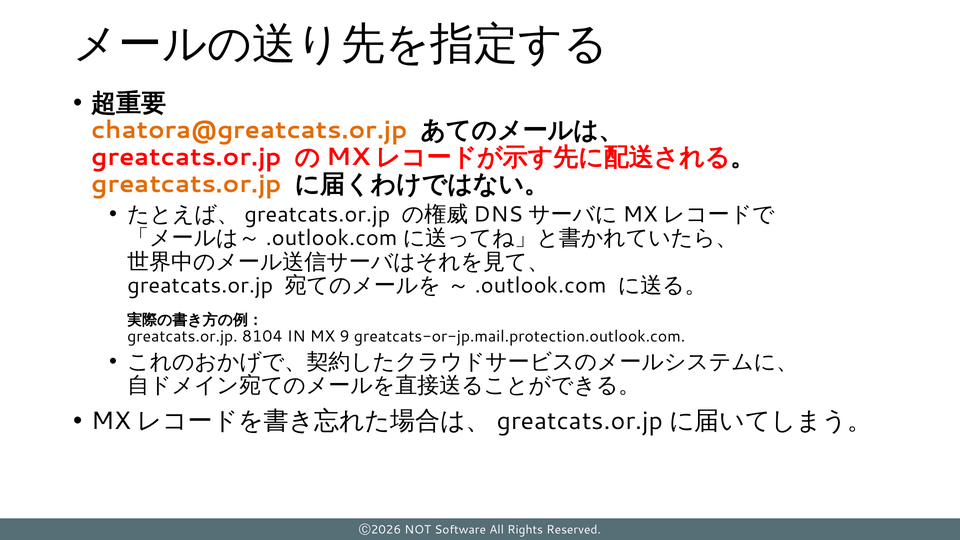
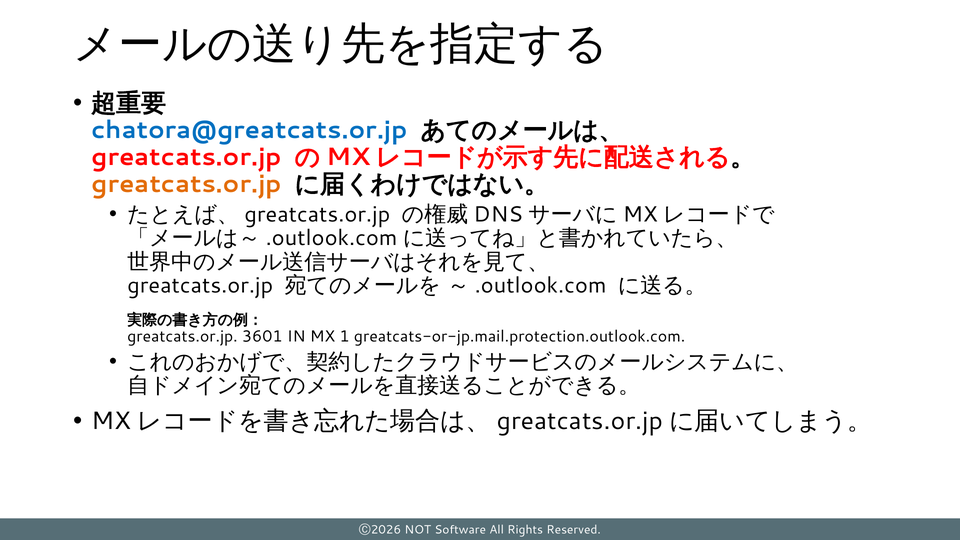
chatora@greatcats.or.jp colour: orange -> blue
8104: 8104 -> 3601
9: 9 -> 1
